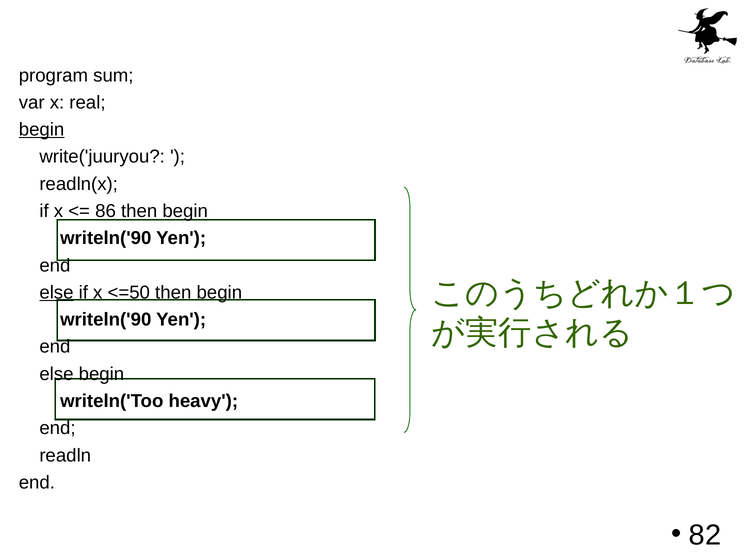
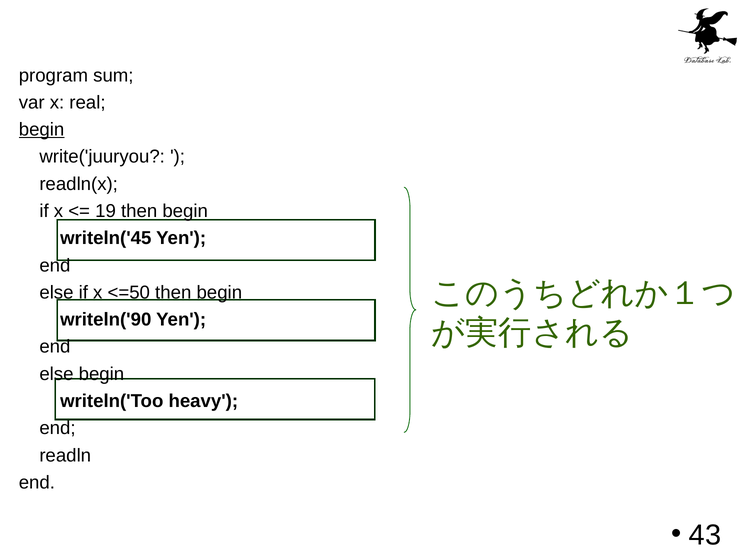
86: 86 -> 19
writeln('90 at (106, 238): writeln('90 -> writeln('45
else at (56, 292) underline: present -> none
82: 82 -> 43
